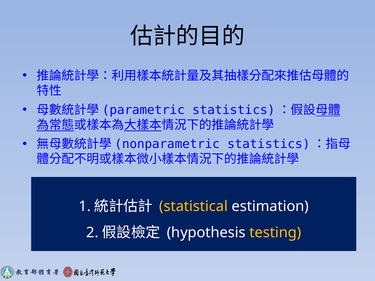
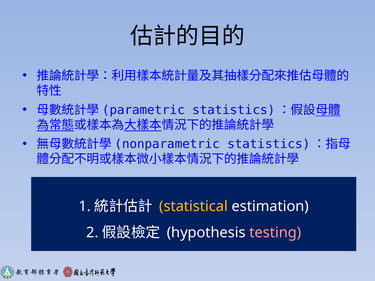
testing colour: yellow -> pink
